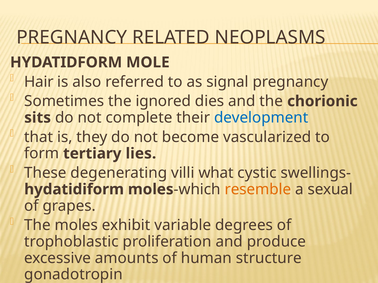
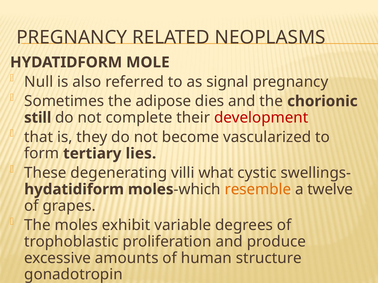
Hair: Hair -> Null
ignored: ignored -> adipose
sits: sits -> still
development colour: blue -> red
sexual: sexual -> twelve
